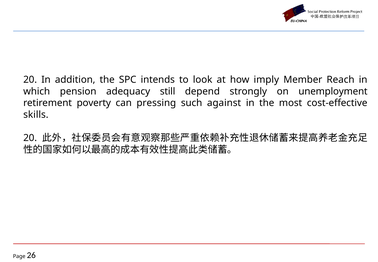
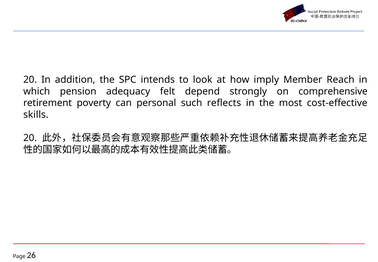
still: still -> felt
unemployment: unemployment -> comprehensive
pressing: pressing -> personal
against: against -> reflects
